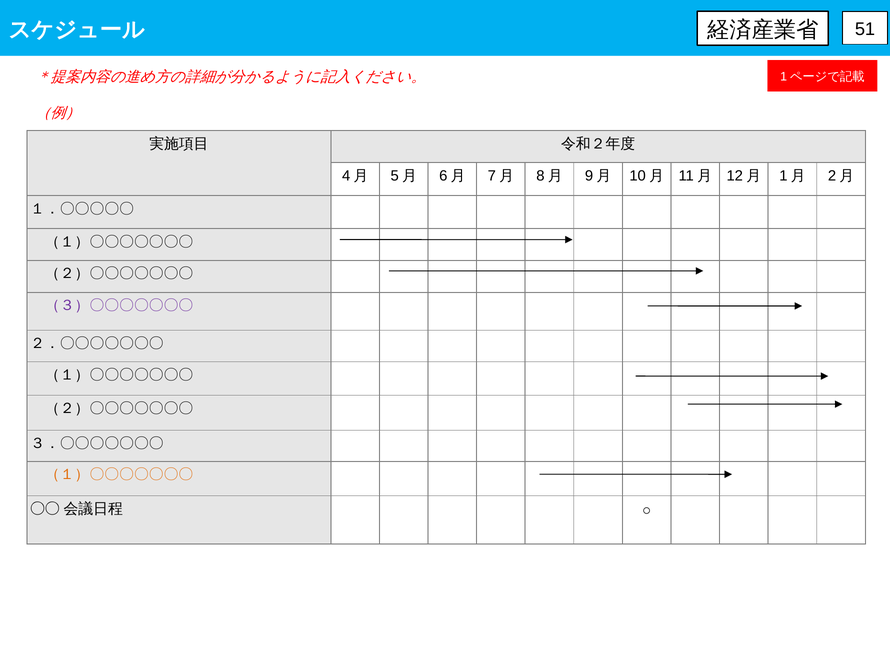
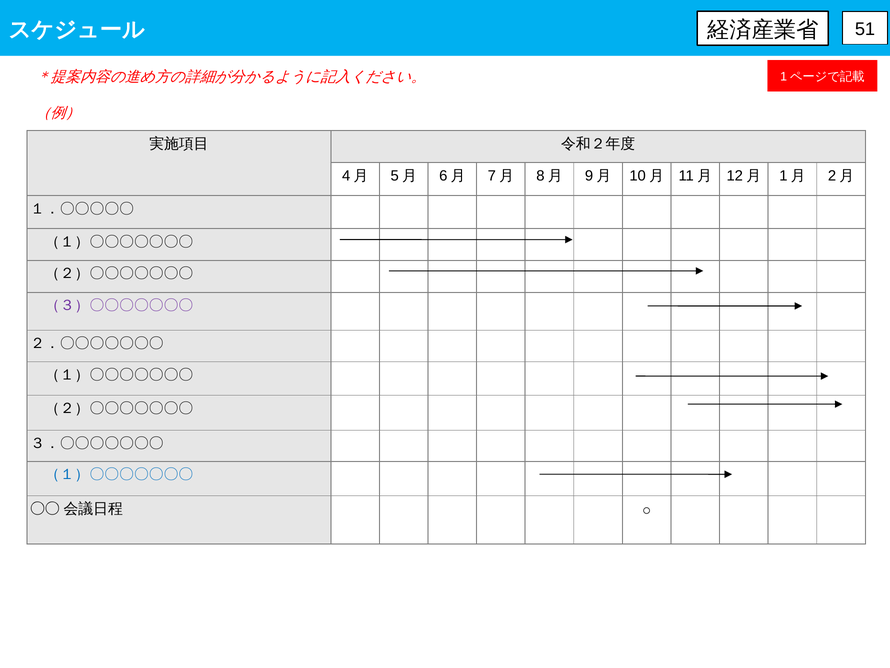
（１）〇〇〇〇〇〇〇 at (119, 474) colour: orange -> blue
